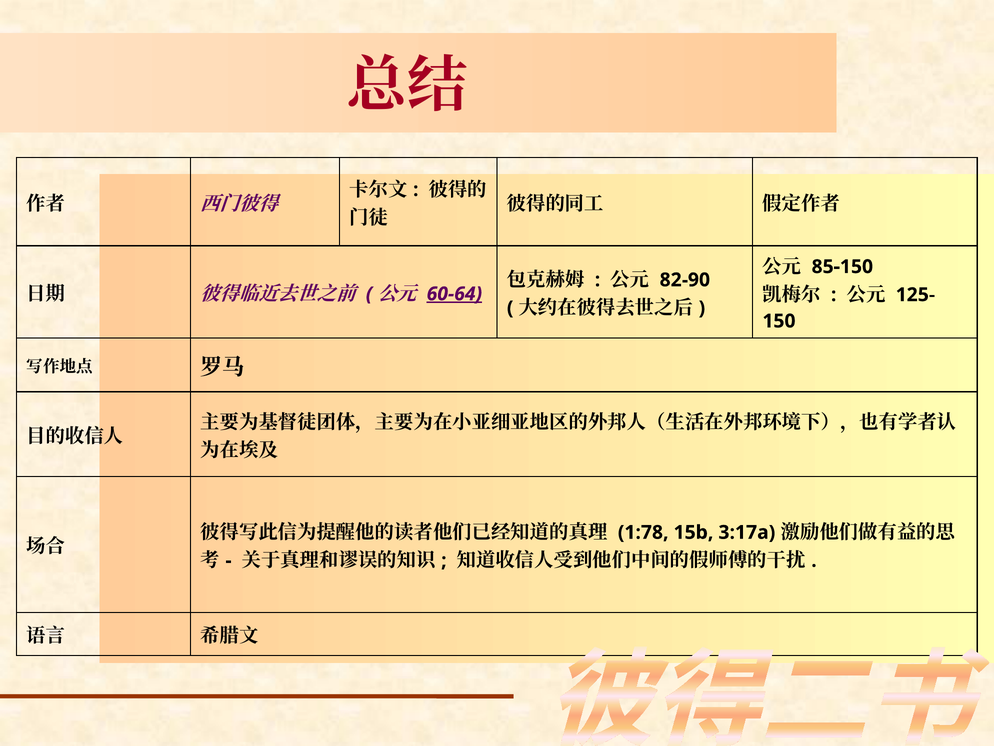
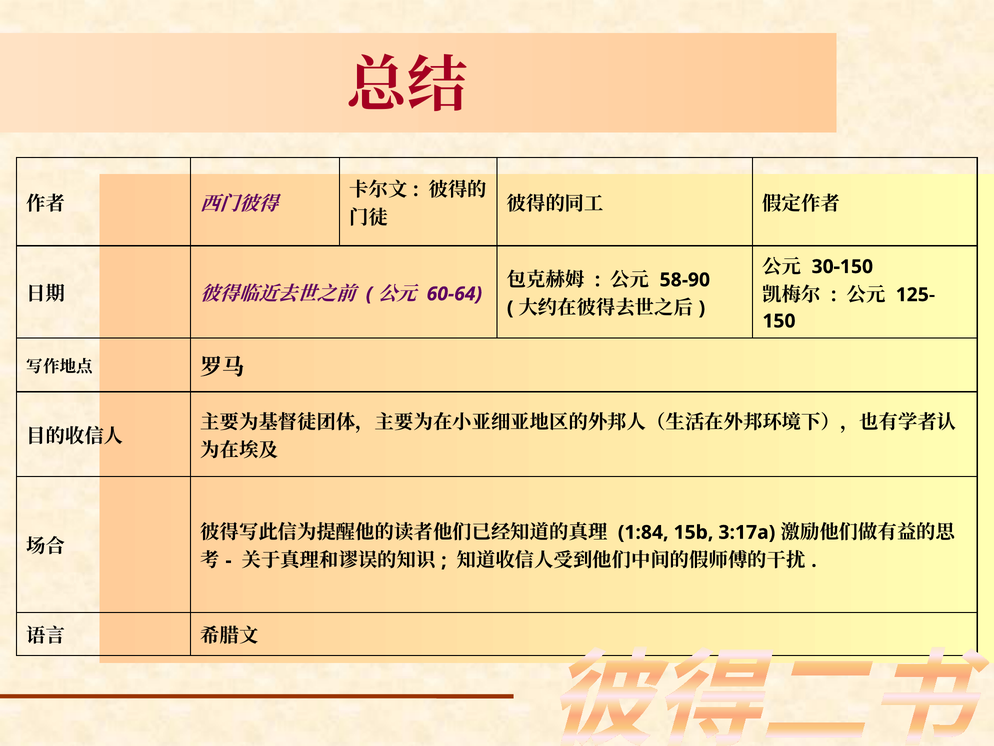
85-150: 85-150 -> 30-150
82-90: 82-90 -> 58-90
60-64 underline: present -> none
1:78: 1:78 -> 1:84
